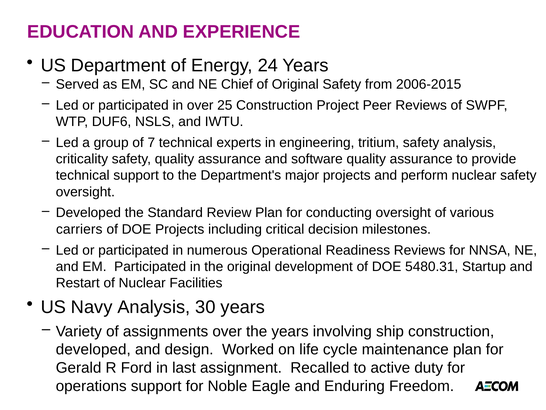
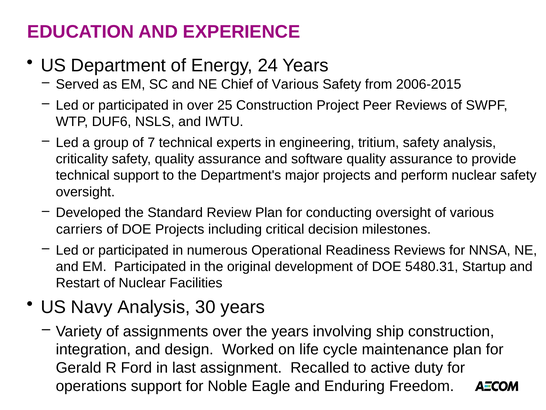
Chief of Original: Original -> Various
developed at (93, 349): developed -> integration
